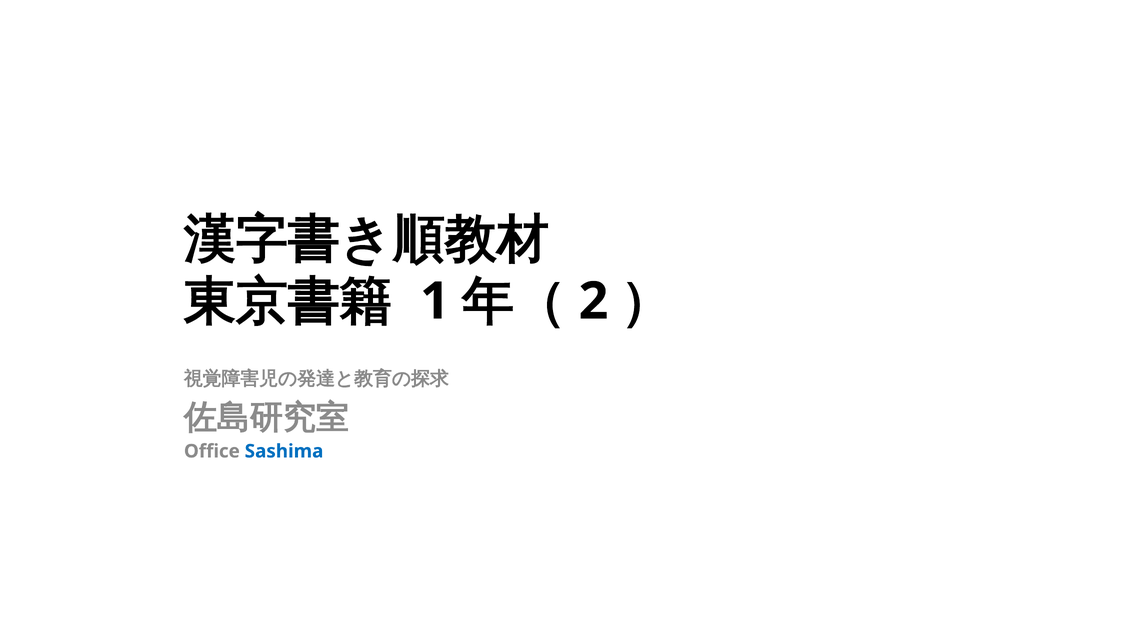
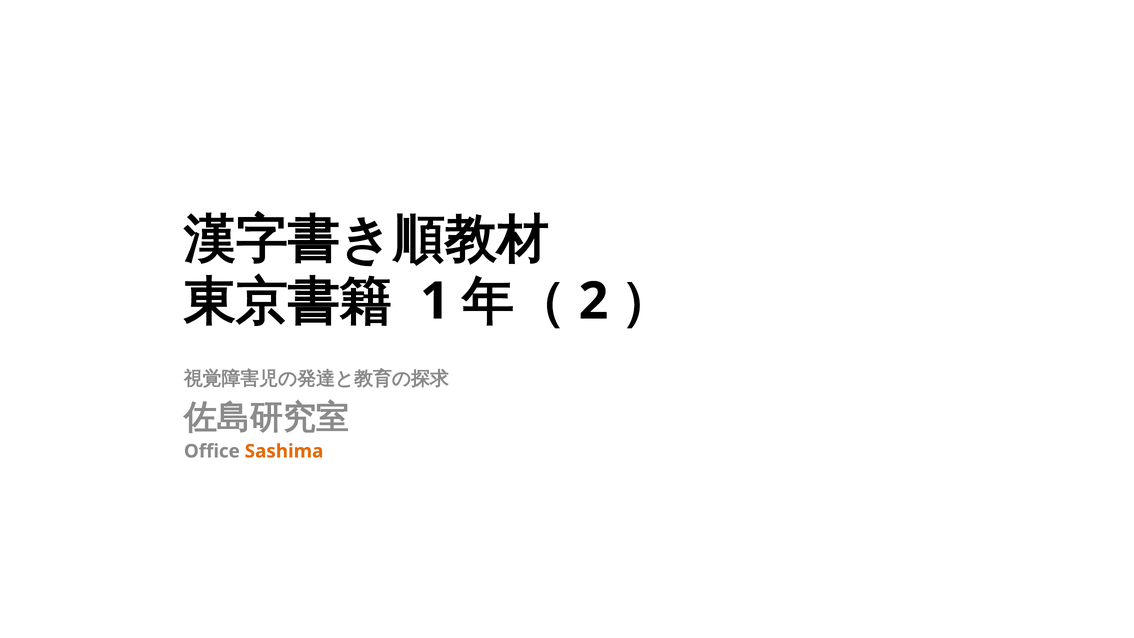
Sashima colour: blue -> orange
